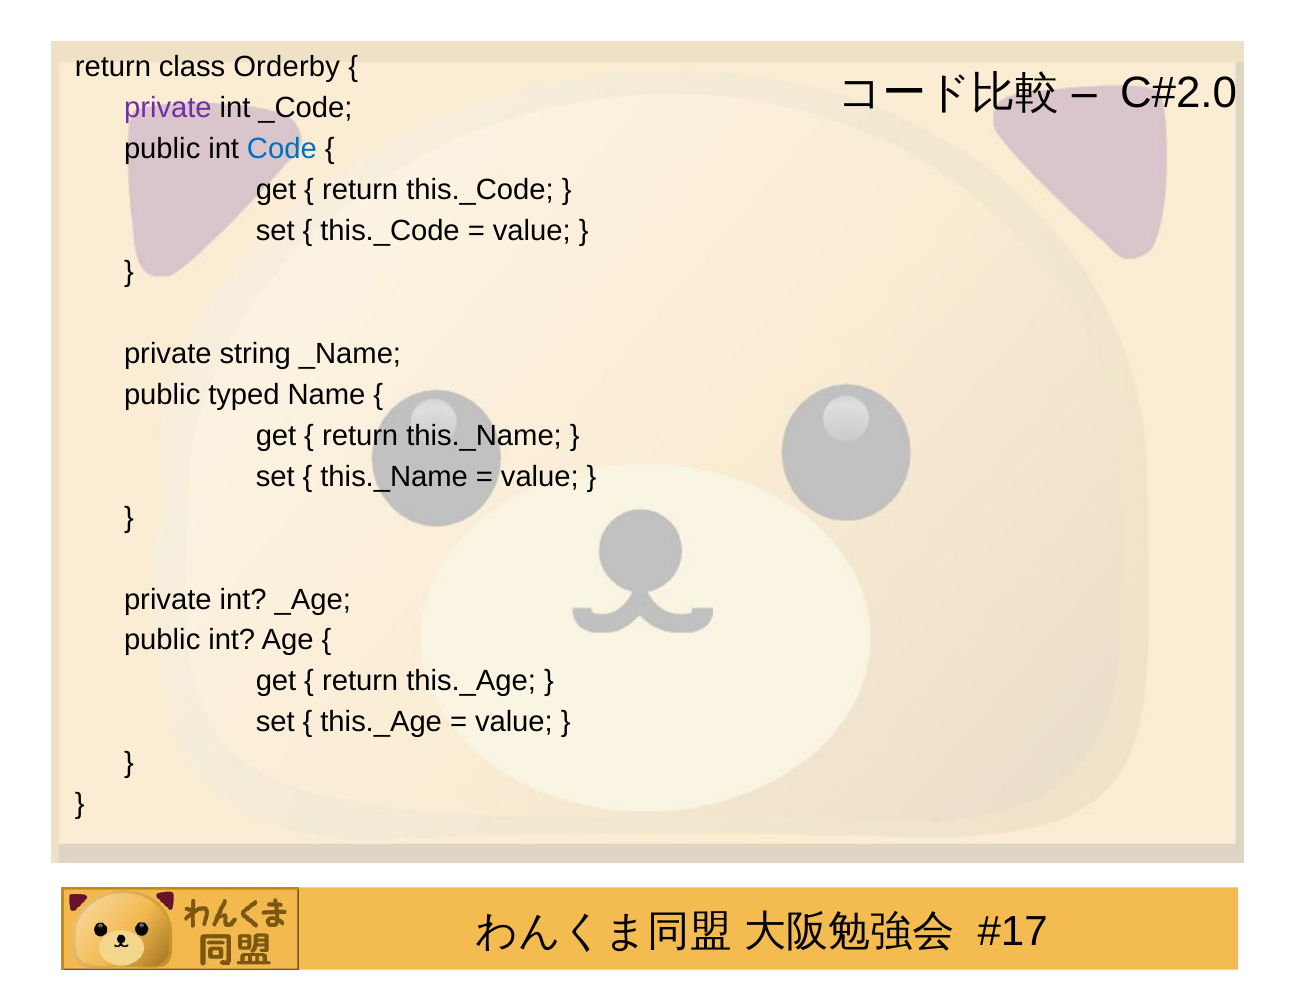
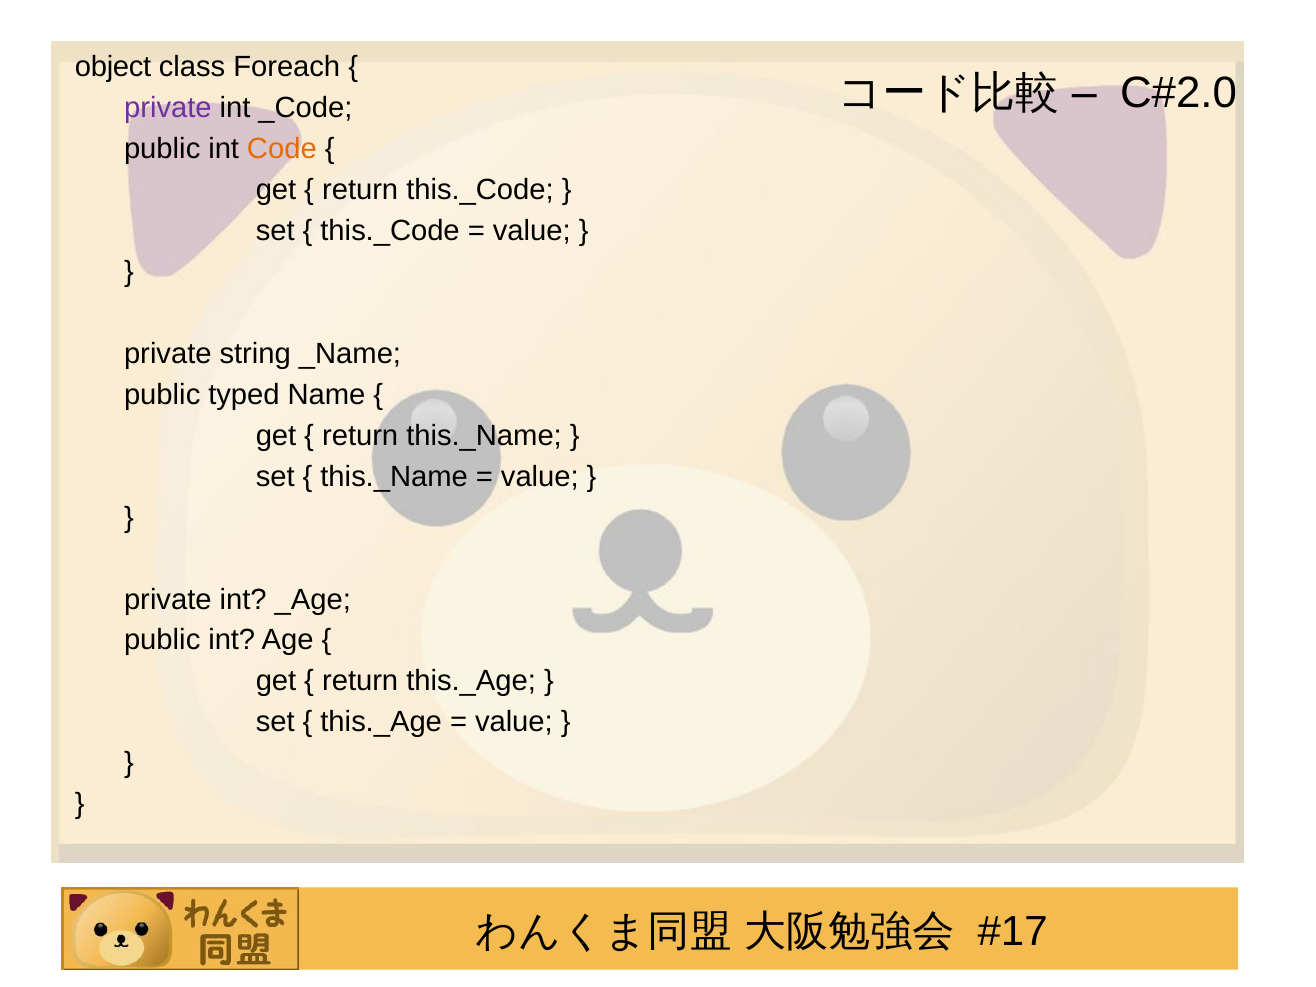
return at (113, 67): return -> object
Orderby: Orderby -> Foreach
Code colour: blue -> orange
